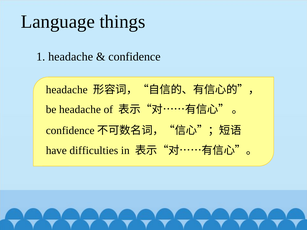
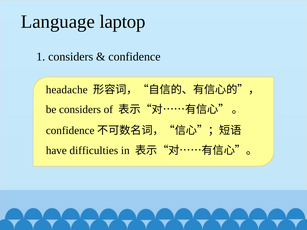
things: things -> laptop
1 headache: headache -> considers
be headache: headache -> considers
